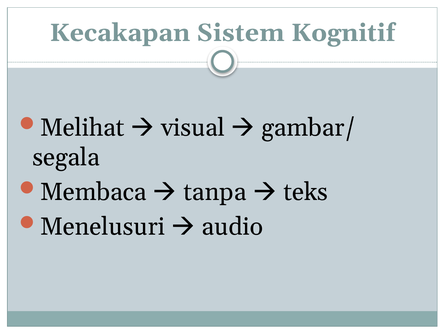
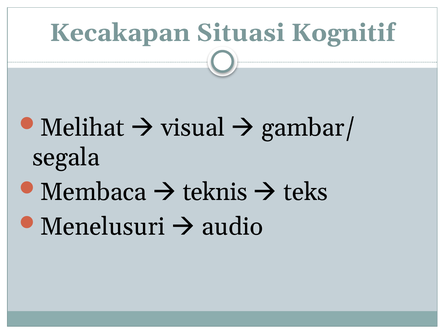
Sistem: Sistem -> Situasi
tanpa: tanpa -> teknis
